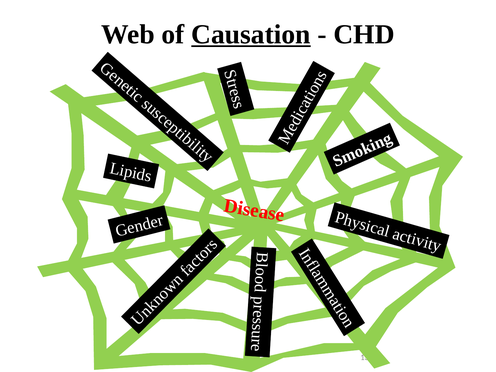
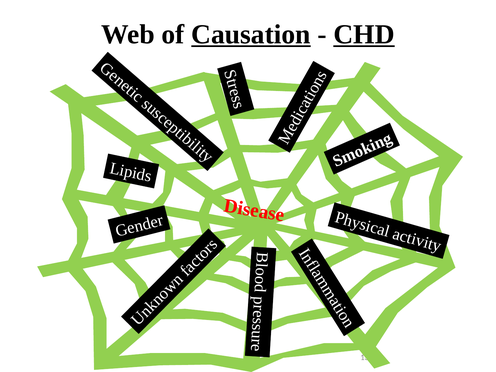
CHD underline: none -> present
